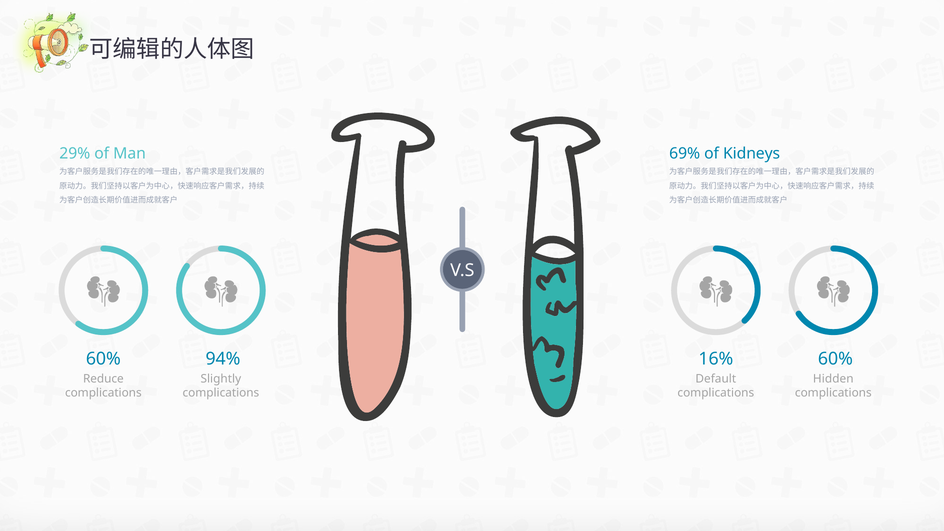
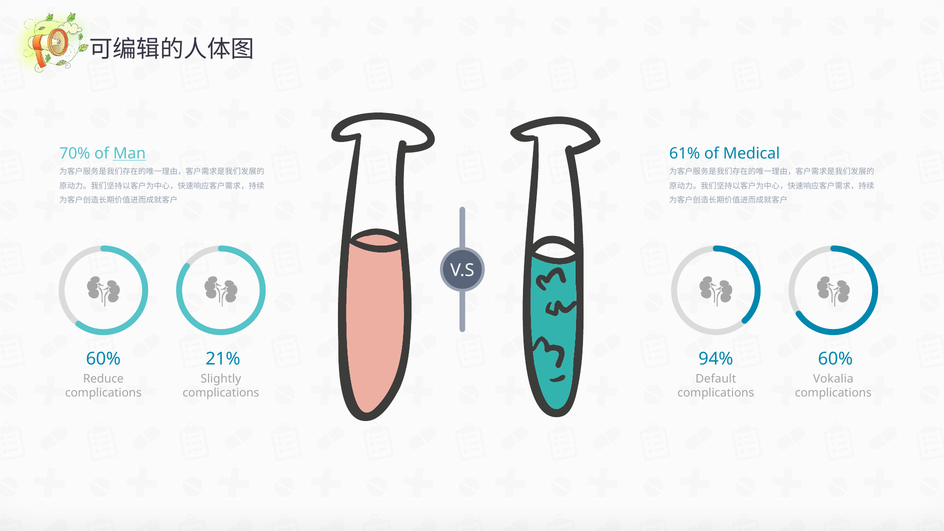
29%: 29% -> 70%
Man underline: none -> present
69%: 69% -> 61%
Kidneys: Kidneys -> Medical
94%: 94% -> 21%
16%: 16% -> 94%
Hidden: Hidden -> Vokalia
